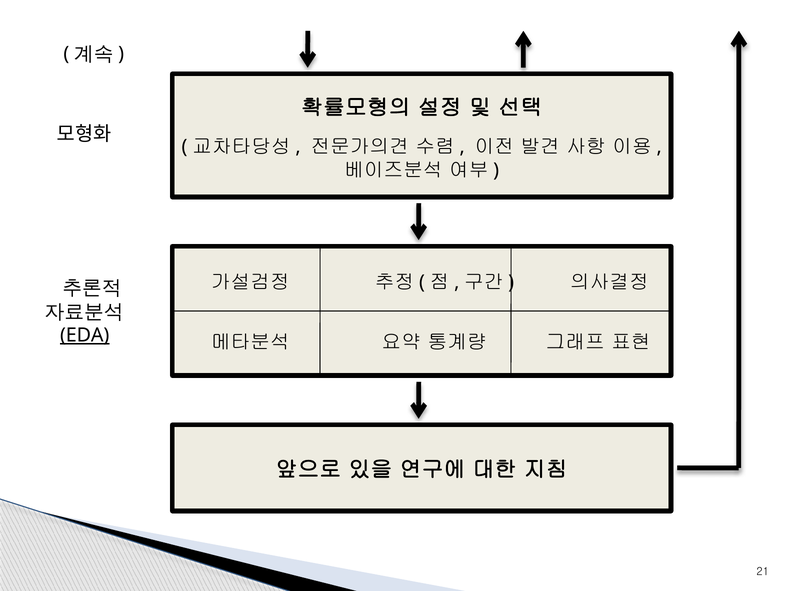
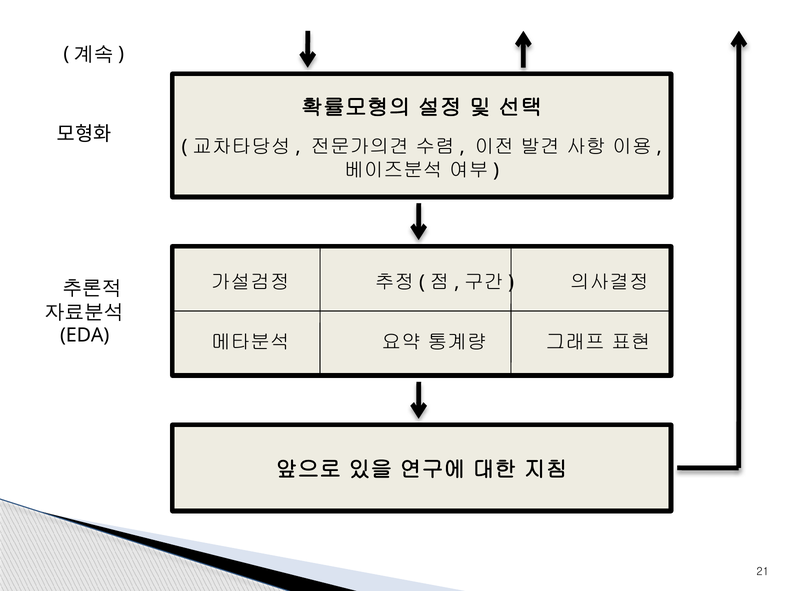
EDA underline: present -> none
